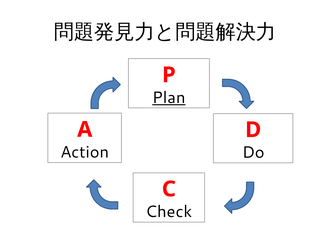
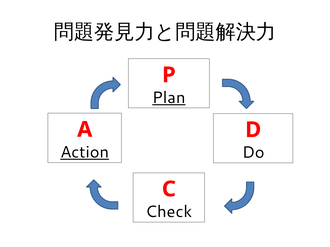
Action underline: none -> present
